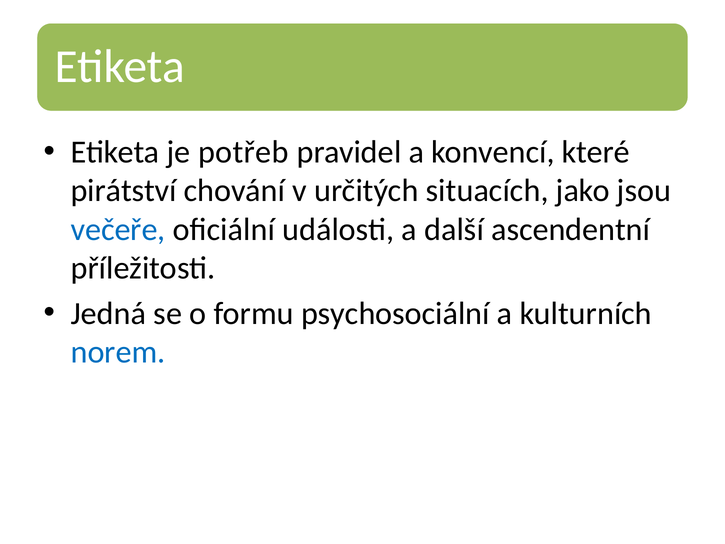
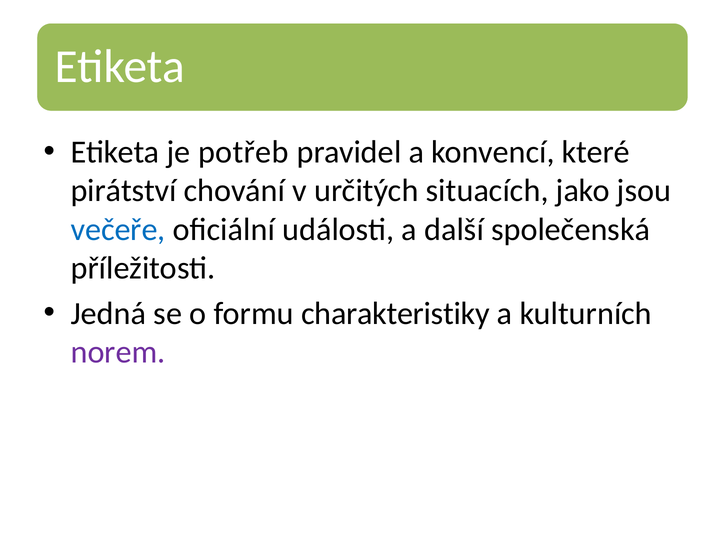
ascendentní: ascendentní -> společenská
psychosociální: psychosociální -> charakteristiky
norem colour: blue -> purple
